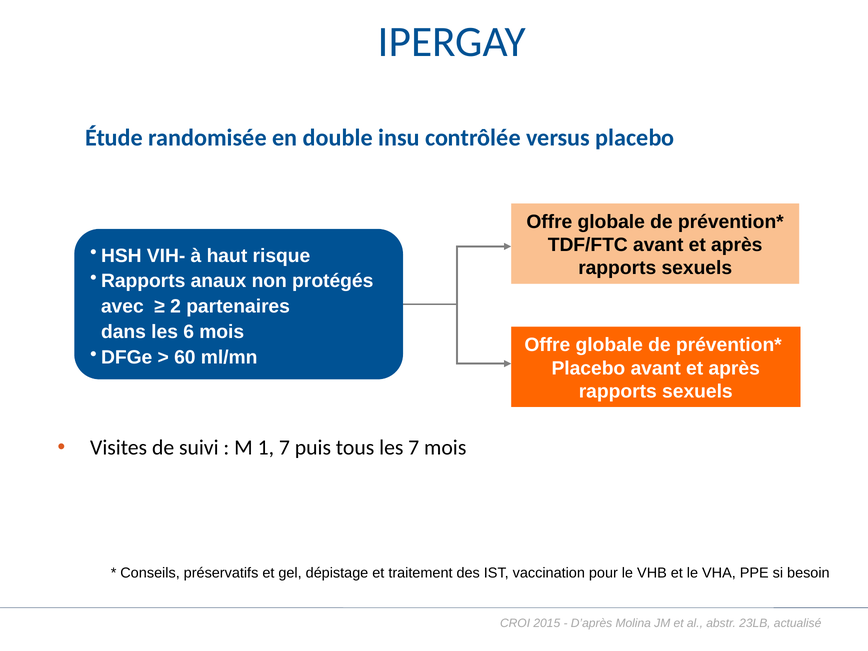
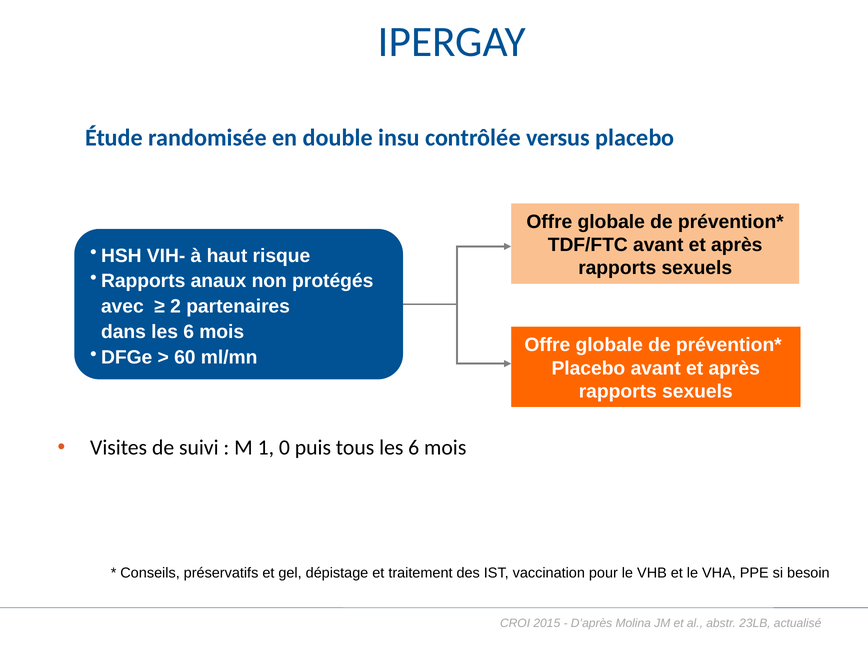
1 7: 7 -> 0
tous les 7: 7 -> 6
